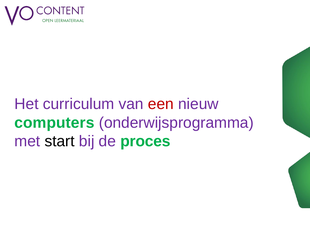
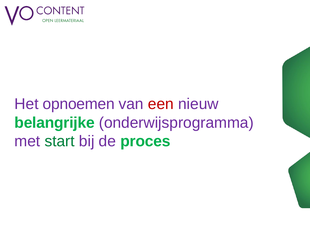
curriculum: curriculum -> opnoemen
computers: computers -> belangrijke
start colour: black -> green
